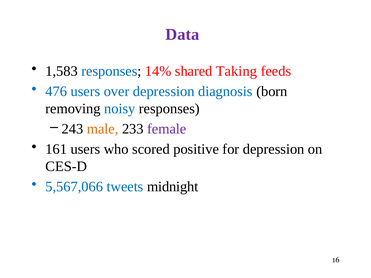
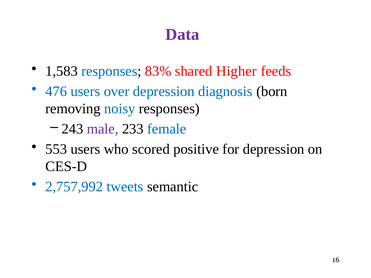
14%: 14% -> 83%
Taking: Taking -> Higher
male colour: orange -> purple
female colour: purple -> blue
161: 161 -> 553
5,567,066: 5,567,066 -> 2,757,992
midnight: midnight -> semantic
